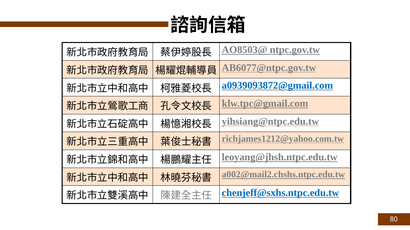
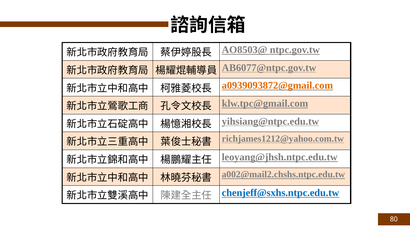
a0939093872@gmail.com colour: blue -> orange
